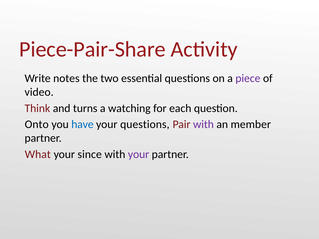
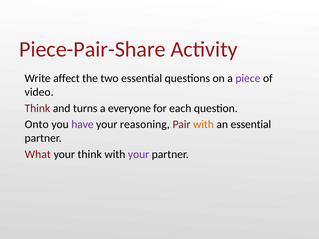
notes: notes -> affect
watching: watching -> everyone
have colour: blue -> purple
your questions: questions -> reasoning
with at (203, 124) colour: purple -> orange
an member: member -> essential
your since: since -> think
